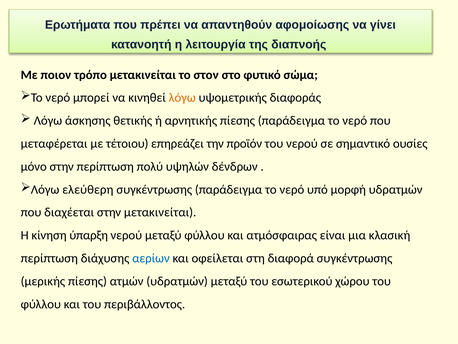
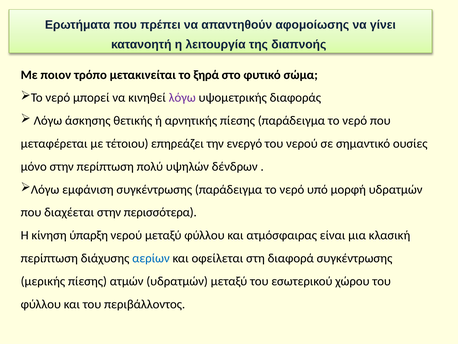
στον: στον -> ξηρά
λόγω at (182, 98) colour: orange -> purple
προϊόν: προϊόν -> ενεργό
ελεύθερη: ελεύθερη -> εμφάνιση
στην μετακινείται: μετακινείται -> περισσότερα
